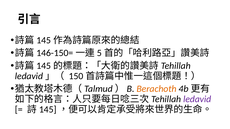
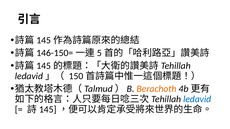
ledavid colour: purple -> blue
